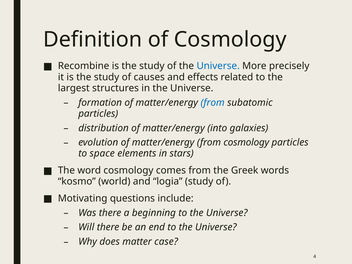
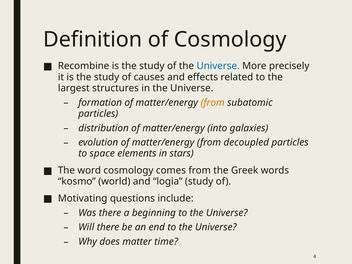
from at (213, 103) colour: blue -> orange
from cosmology: cosmology -> decoupled
case: case -> time
